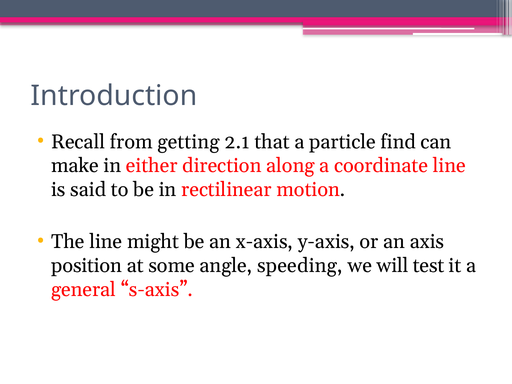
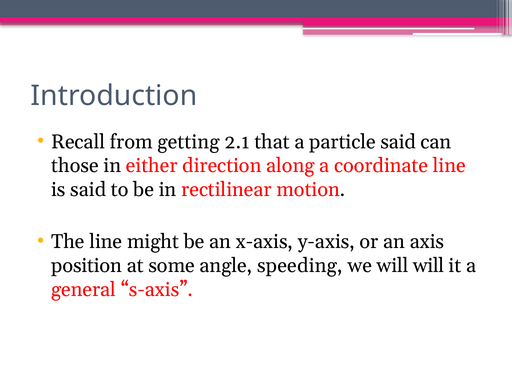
particle find: find -> said
make: make -> those
will test: test -> will
